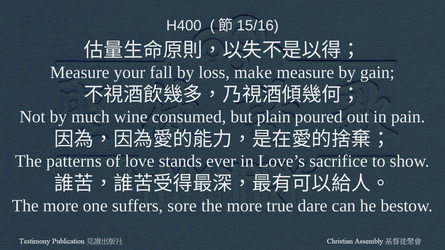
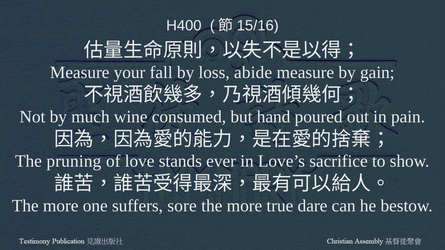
make: make -> abide
plain: plain -> hand
patterns: patterns -> pruning
